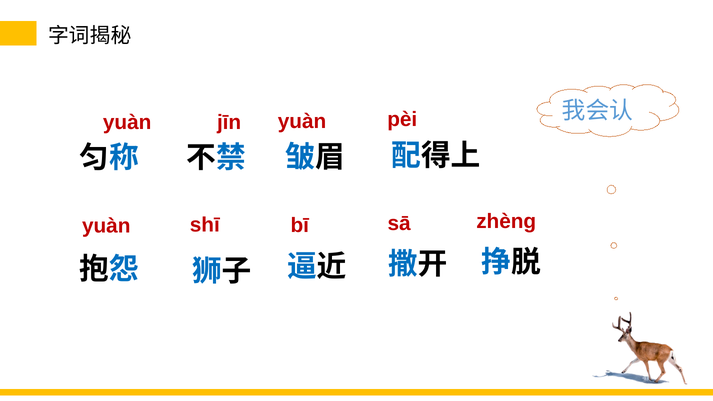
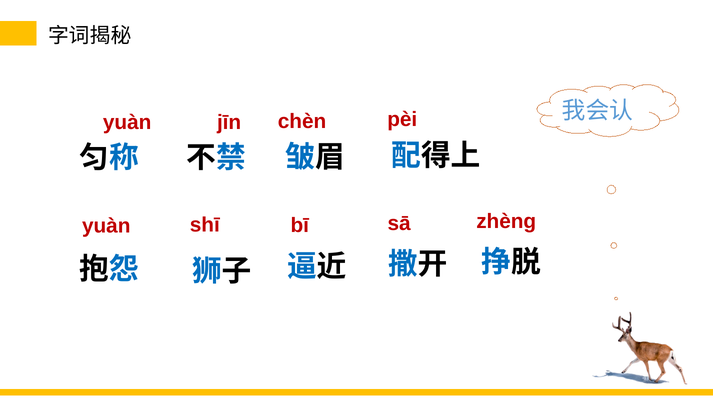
yuàn at (302, 122): yuàn -> chèn
